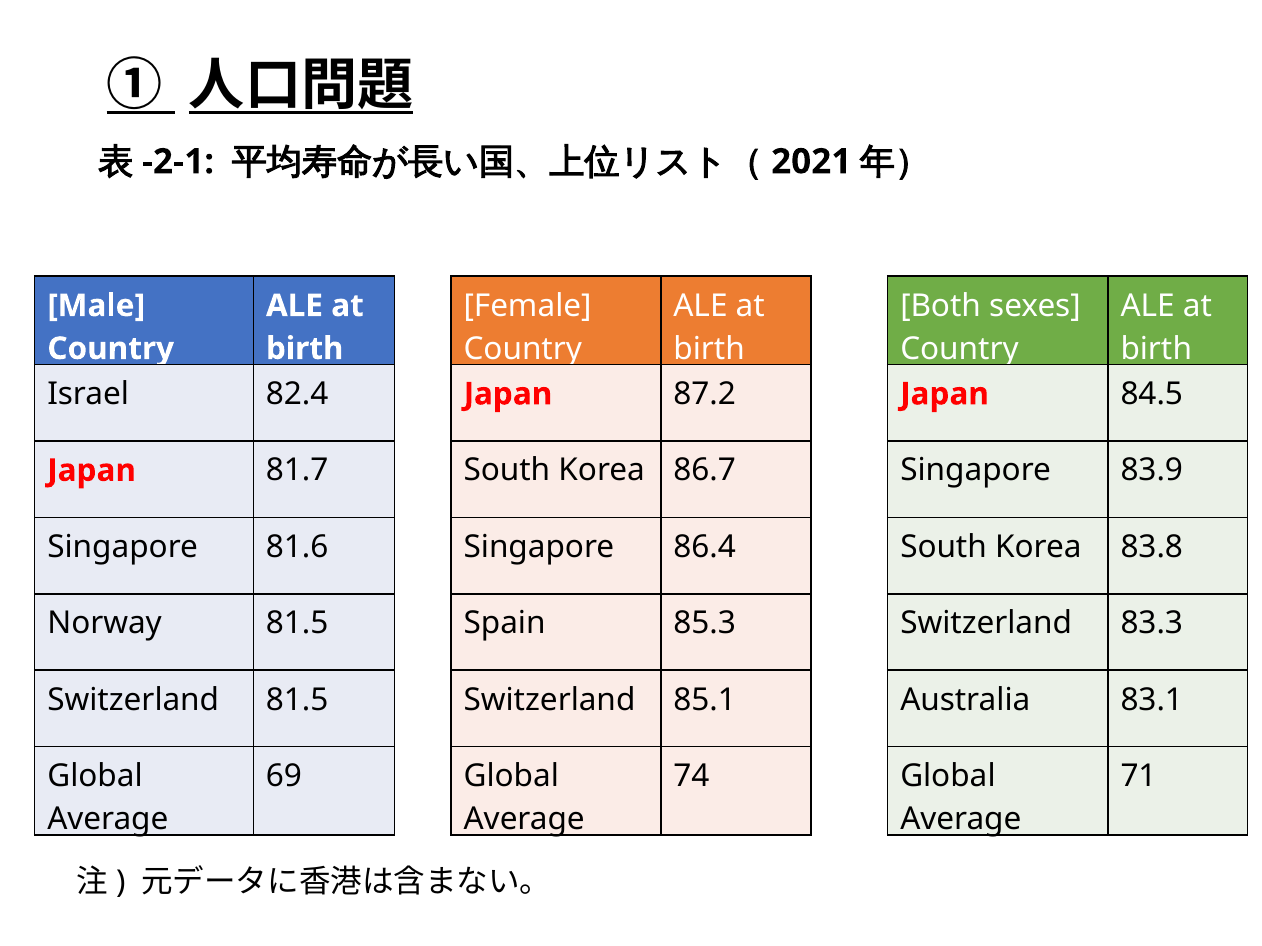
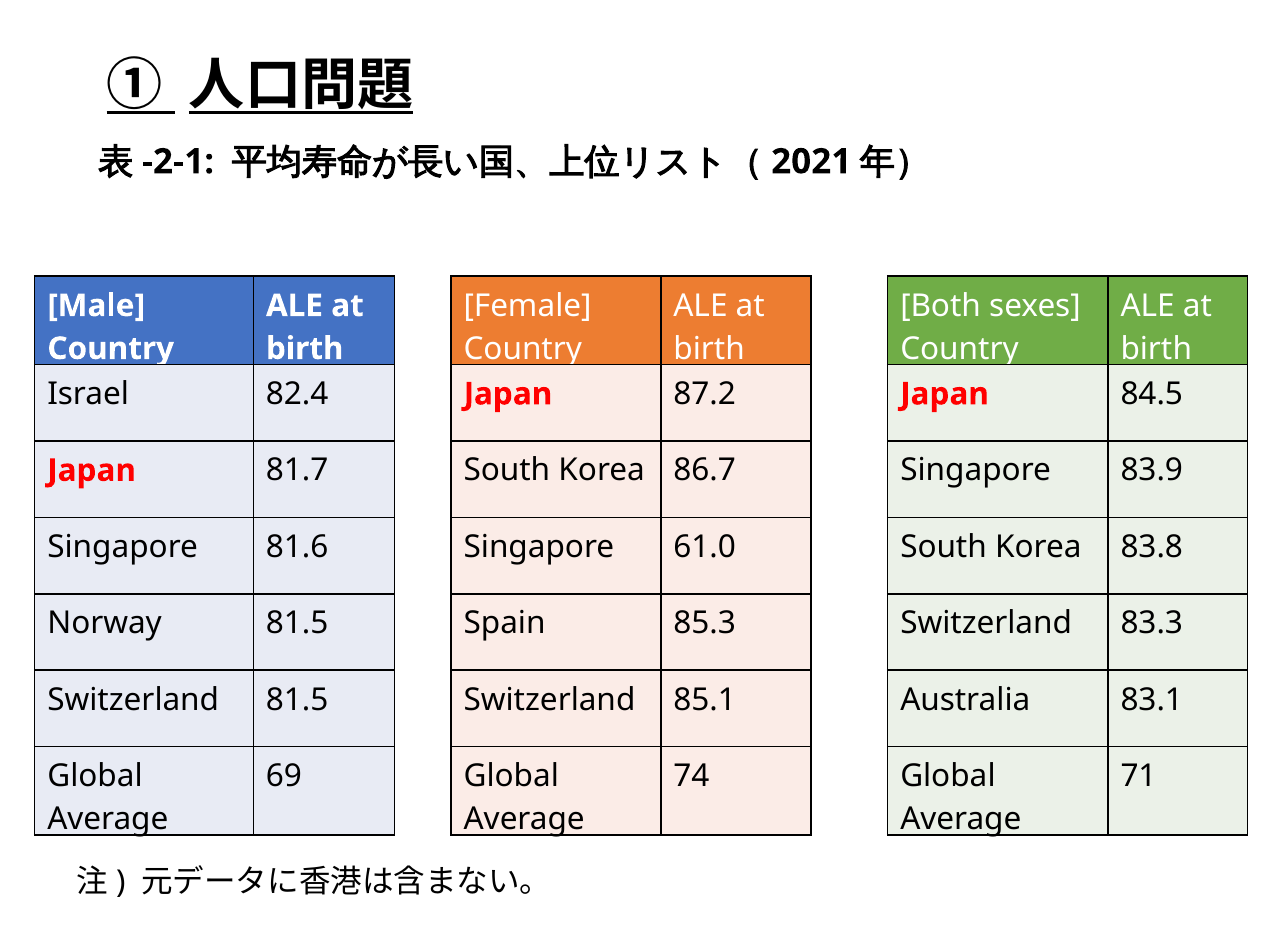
86.4: 86.4 -> 61.0
